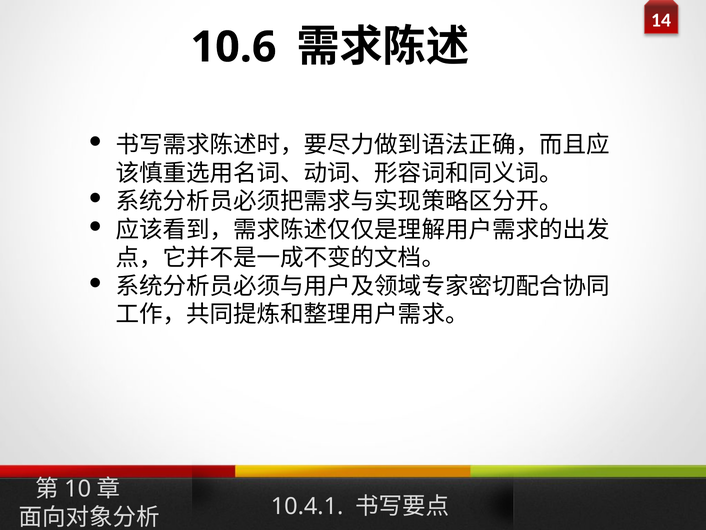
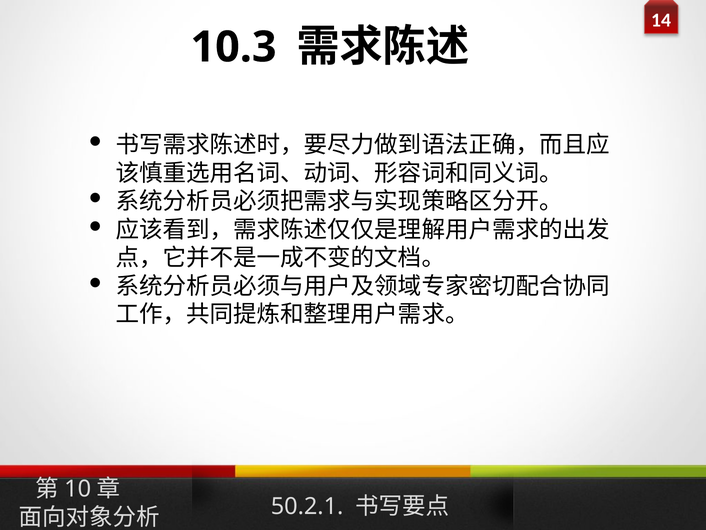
10.6: 10.6 -> 10.3
10.4.1: 10.4.1 -> 50.2.1
